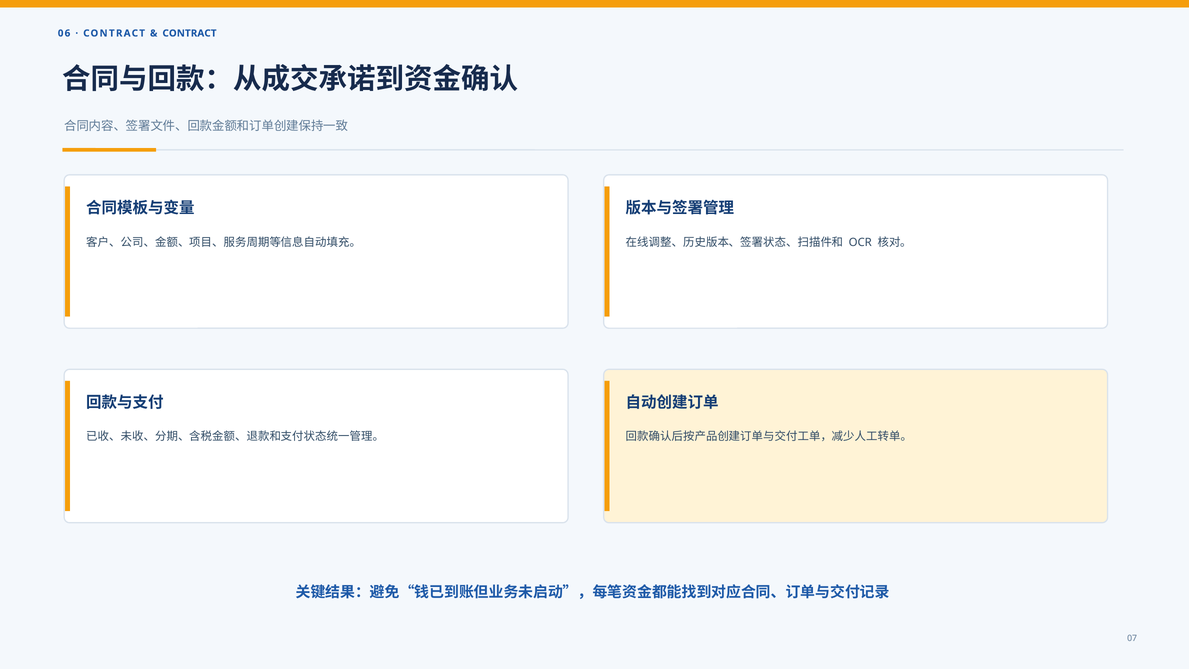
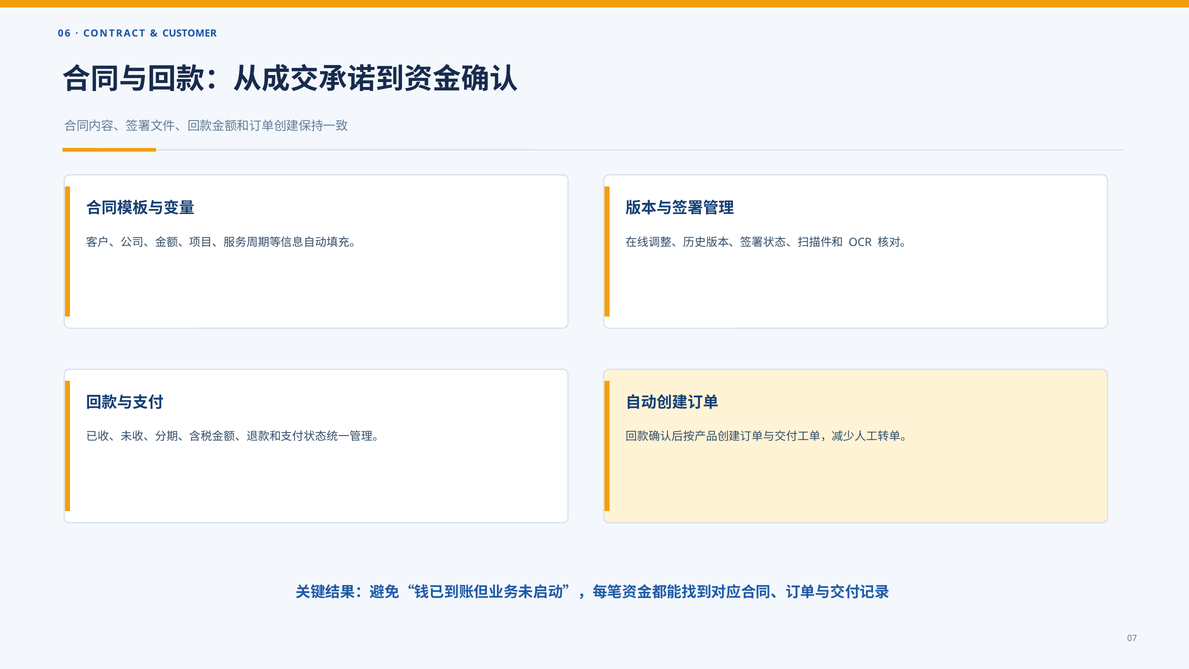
CONTRACT at (189, 33): CONTRACT -> CUSTOMER
